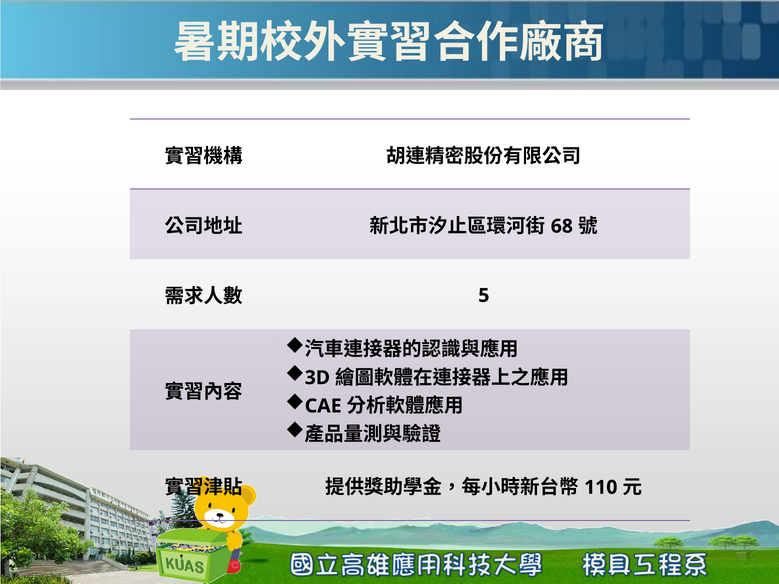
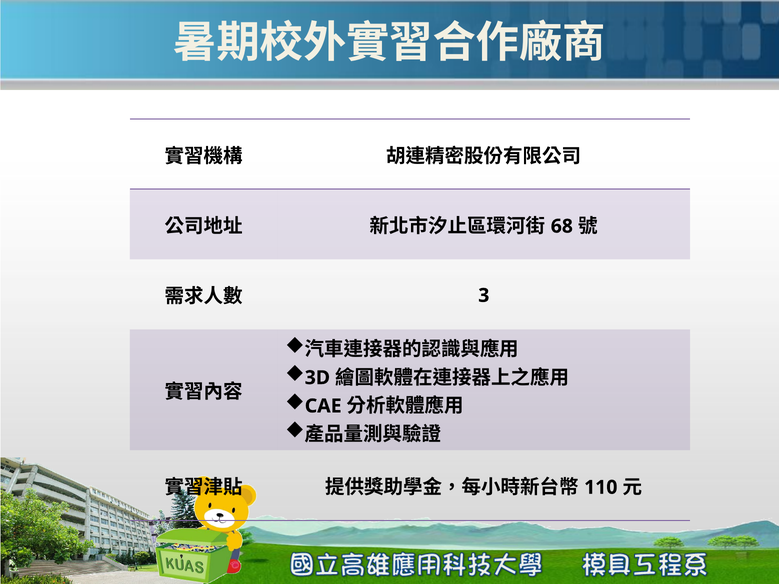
5: 5 -> 3
